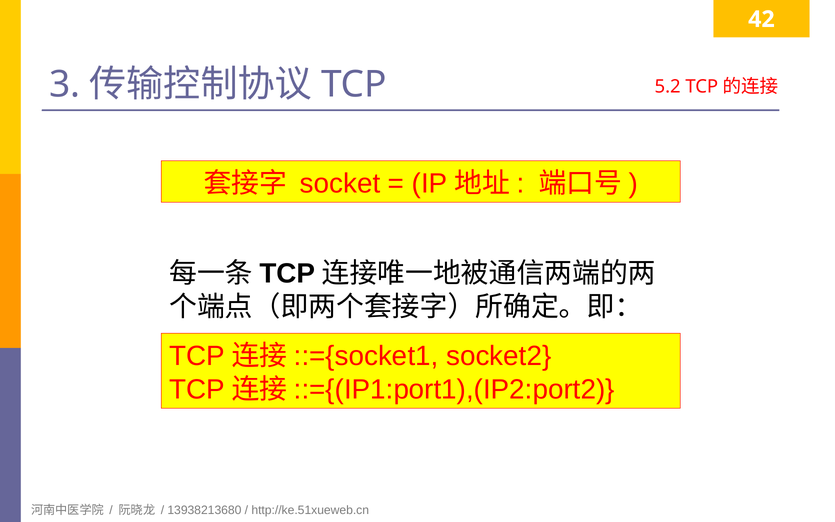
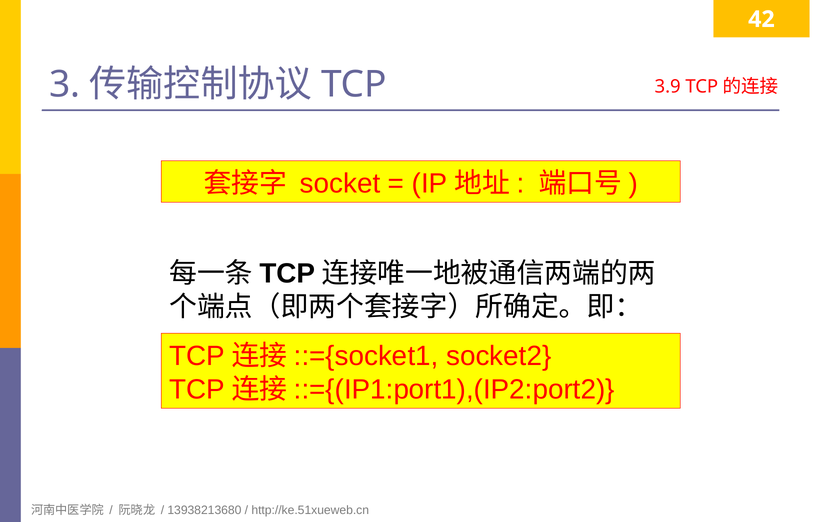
5.2: 5.2 -> 3.9
